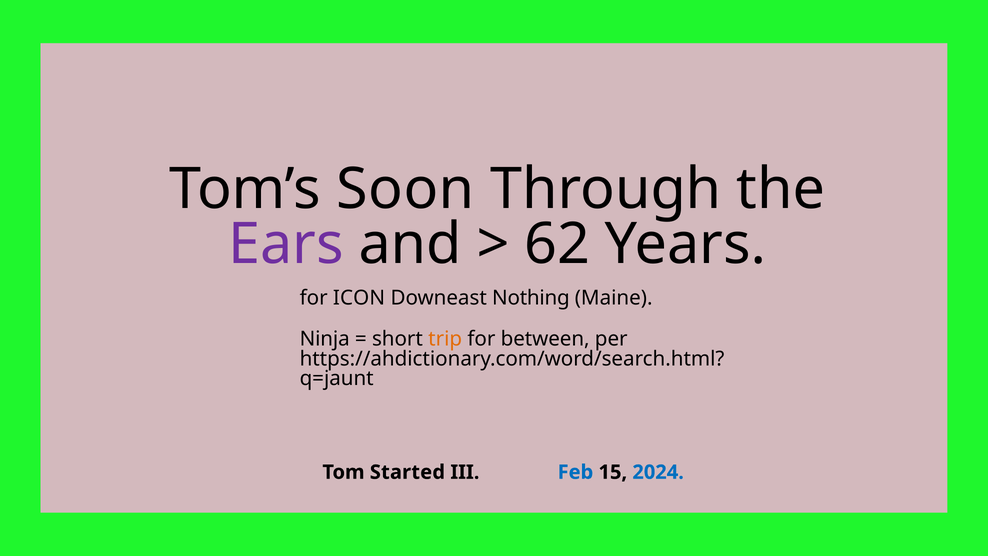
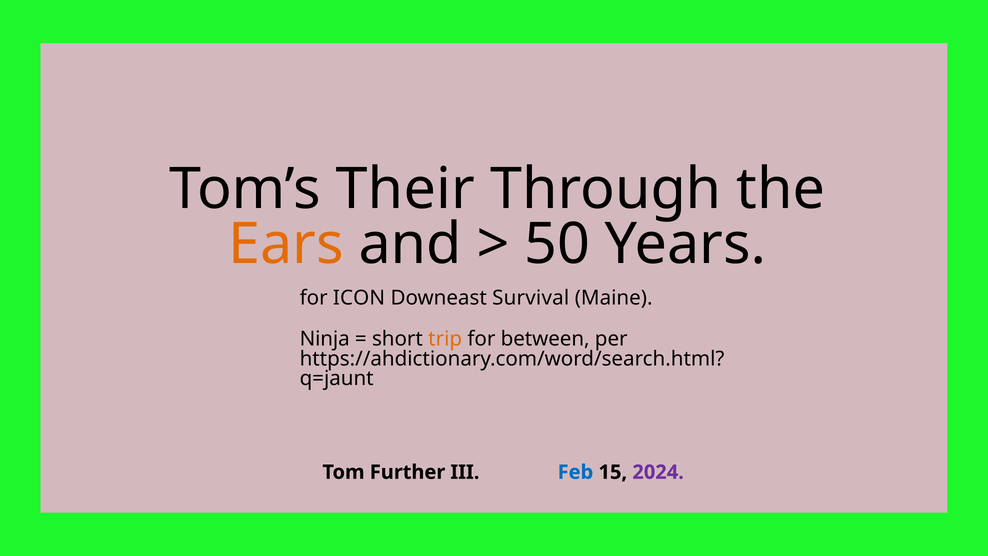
Soon: Soon -> Their
Ears colour: purple -> orange
62: 62 -> 50
Nothing: Nothing -> Survival
Started: Started -> Further
2024 colour: blue -> purple
